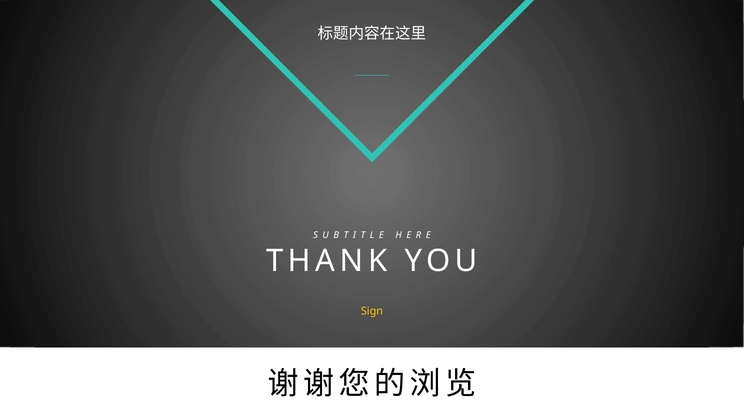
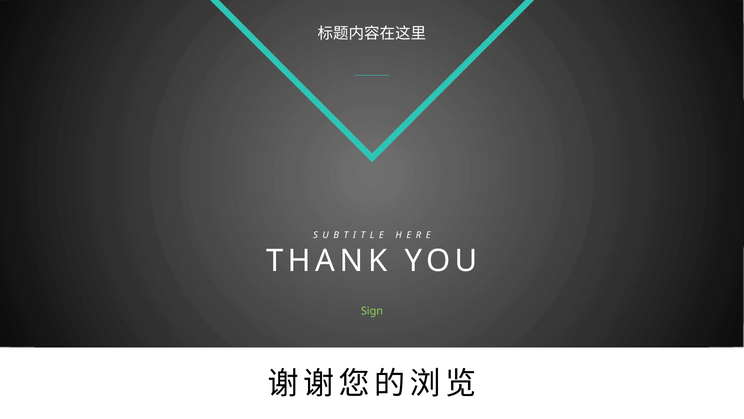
Sign colour: yellow -> light green
